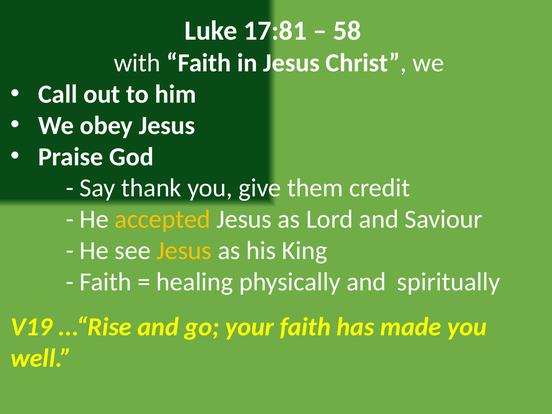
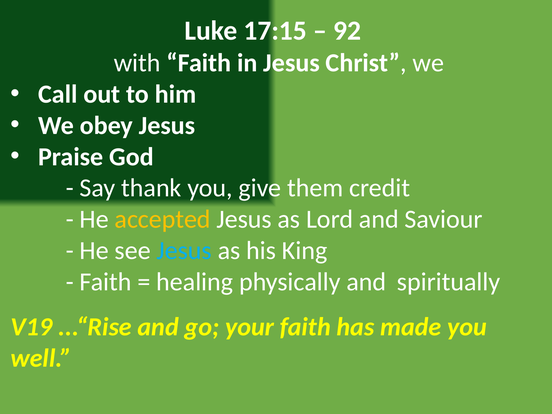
17:81: 17:81 -> 17:15
58: 58 -> 92
Jesus at (184, 251) colour: yellow -> light blue
